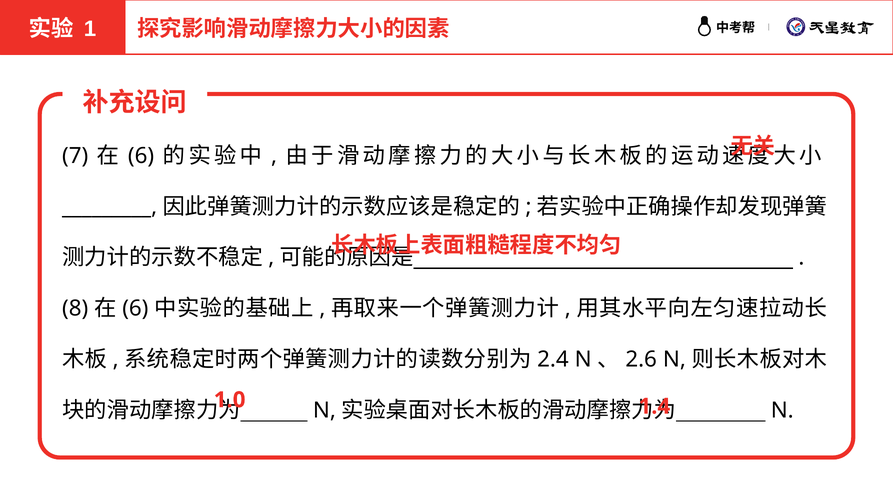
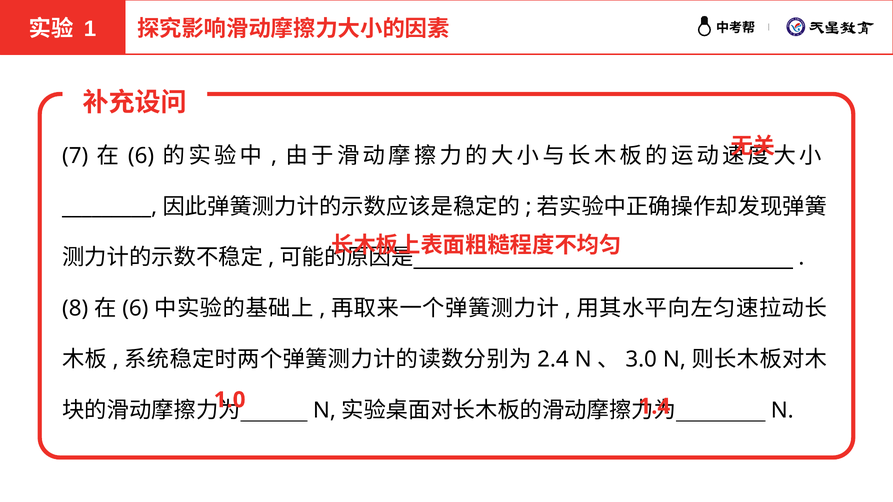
2.6: 2.6 -> 3.0
